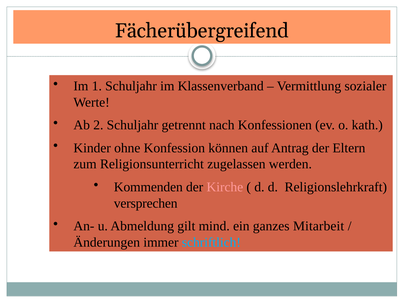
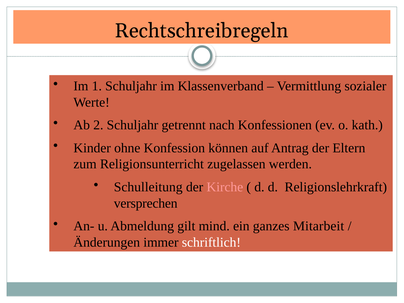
Fächerübergreifend: Fächerübergreifend -> Rechtschreibregeln
Kommenden: Kommenden -> Schulleitung
schriftlich colour: light blue -> white
